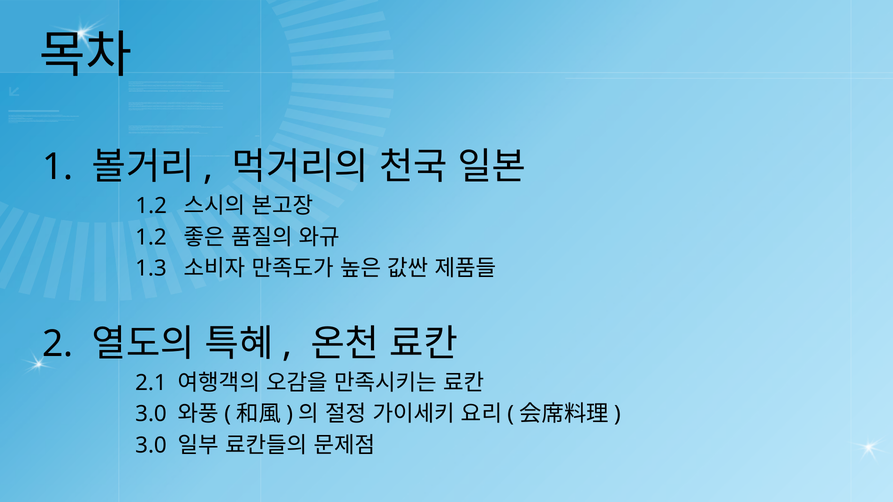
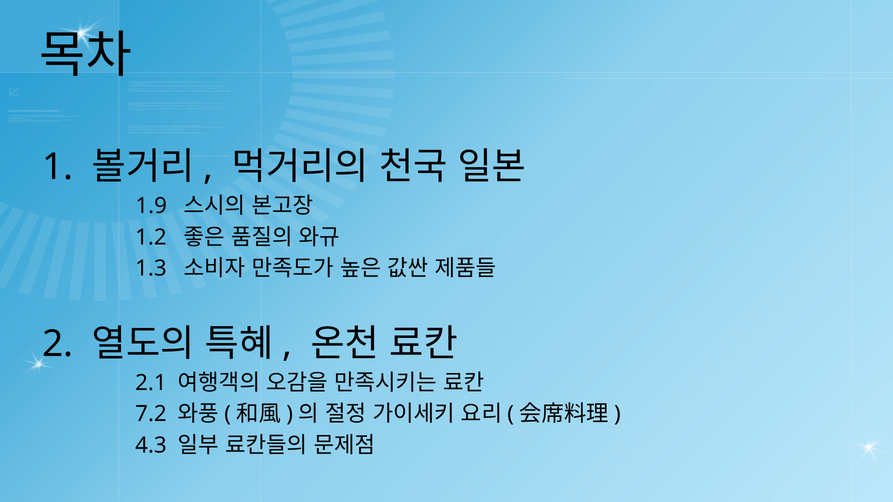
1.2 at (151, 206): 1.2 -> 1.9
3.0 at (151, 414): 3.0 -> 7.2
3.0 at (151, 446): 3.0 -> 4.3
